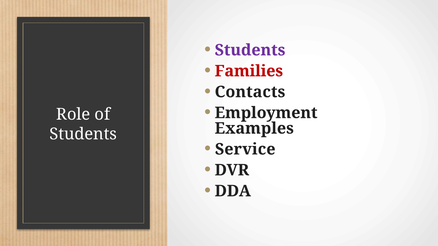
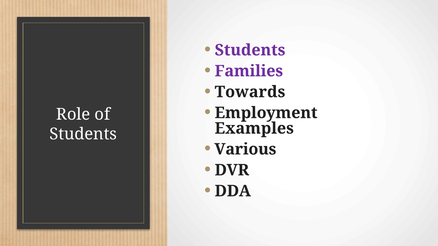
Families colour: red -> purple
Contacts: Contacts -> Towards
Service: Service -> Various
